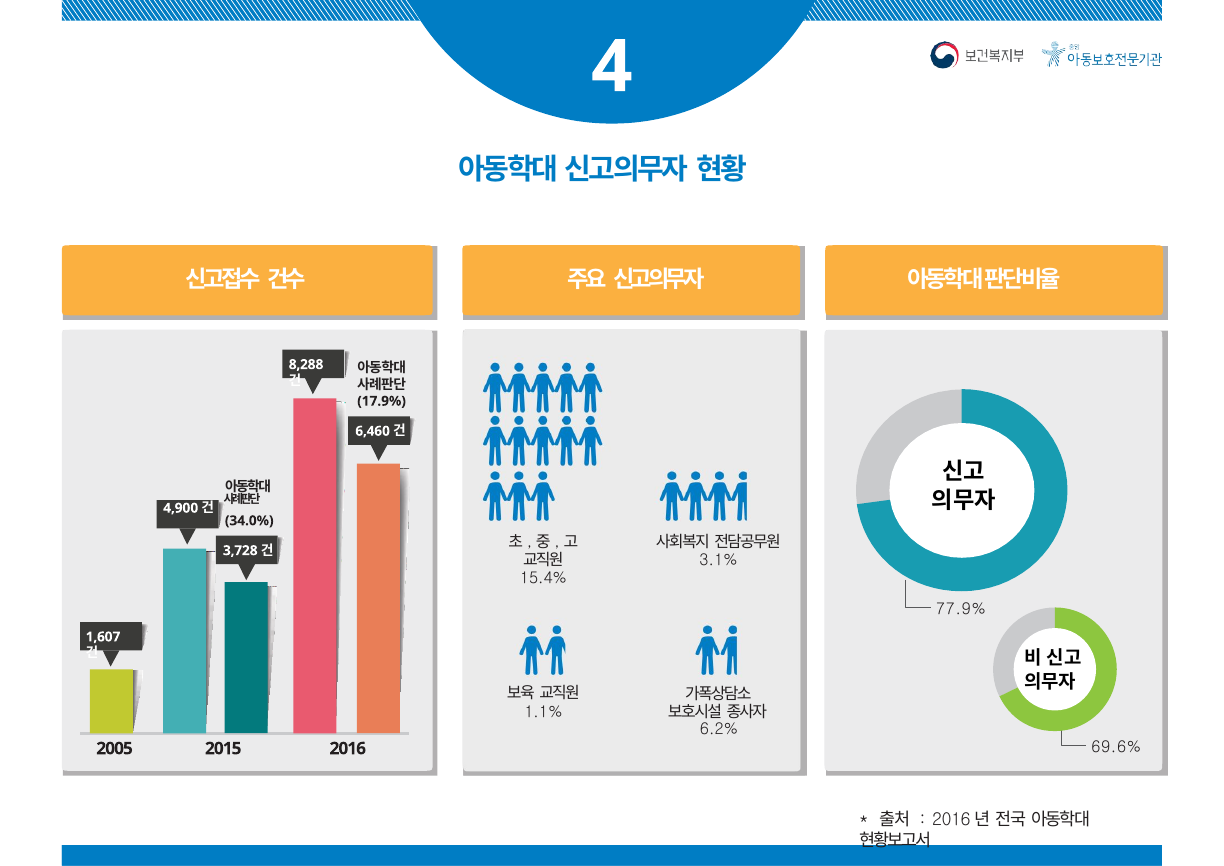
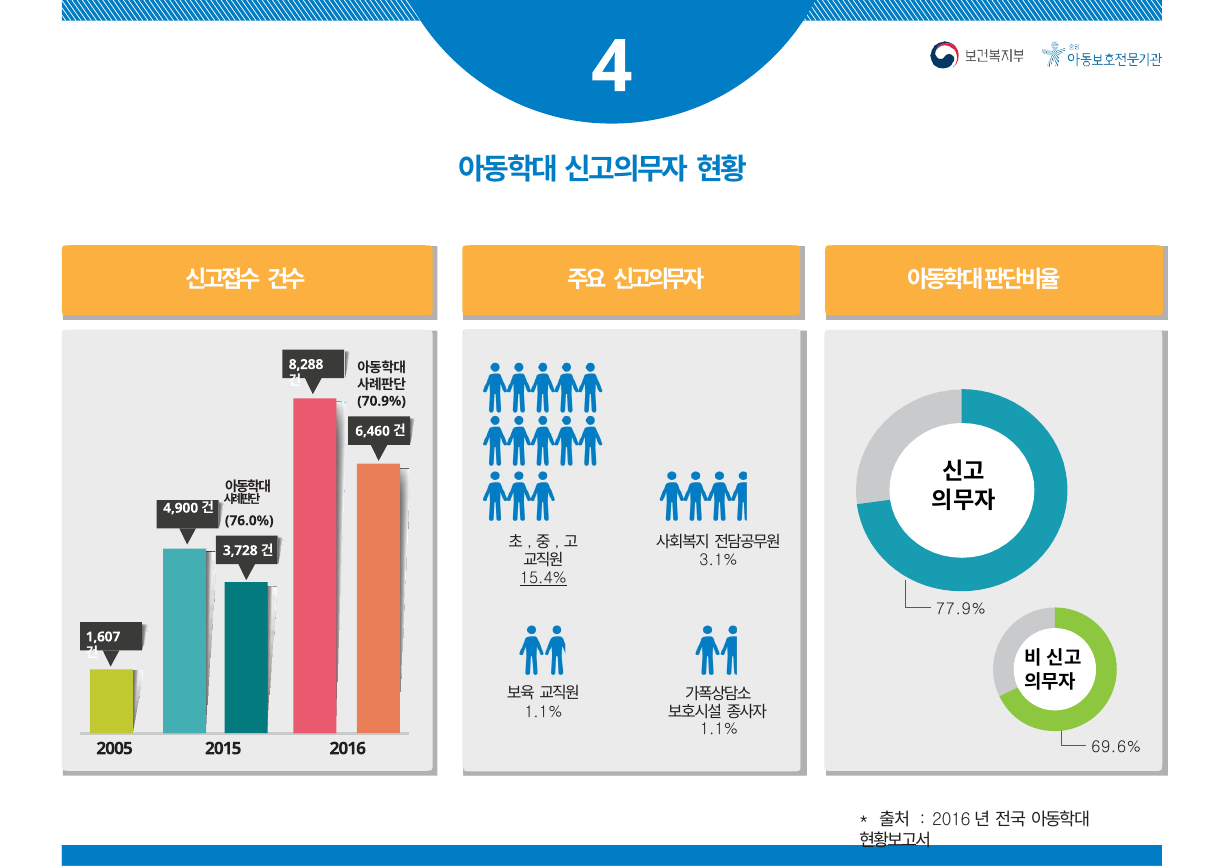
17.9%: 17.9% -> 70.9%
34.0%: 34.0% -> 76.0%
15.4% underline: none -> present
6.2% at (719, 729): 6.2% -> 1.1%
